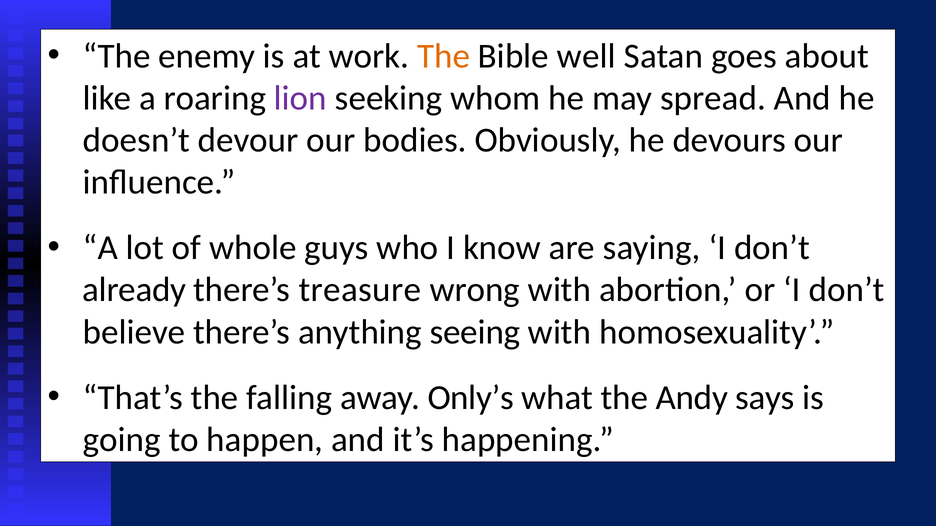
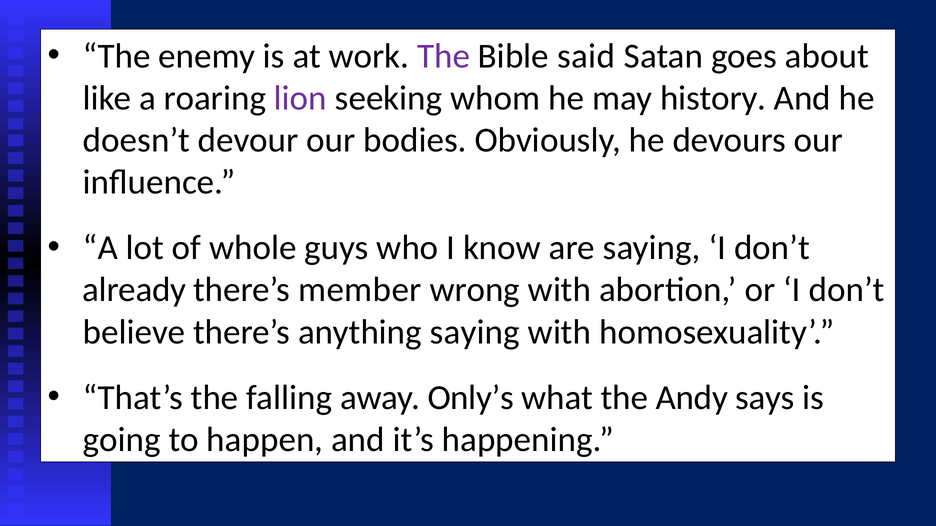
The at (444, 56) colour: orange -> purple
well: well -> said
spread: spread -> history
treasure: treasure -> member
anything seeing: seeing -> saying
